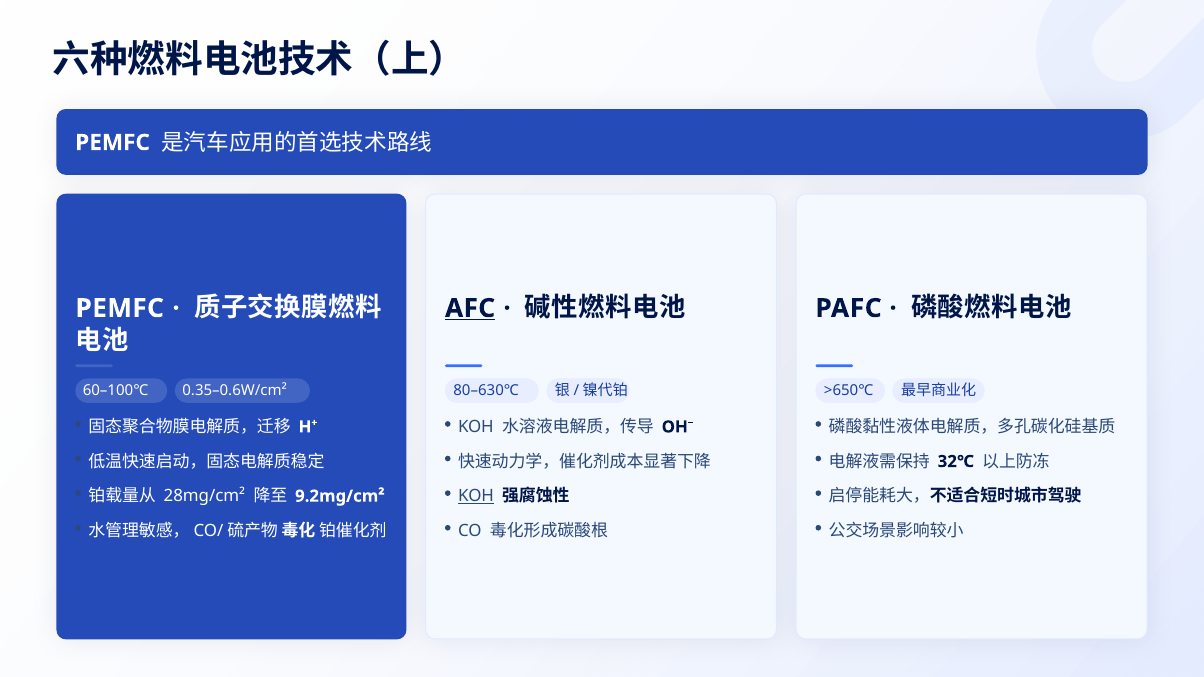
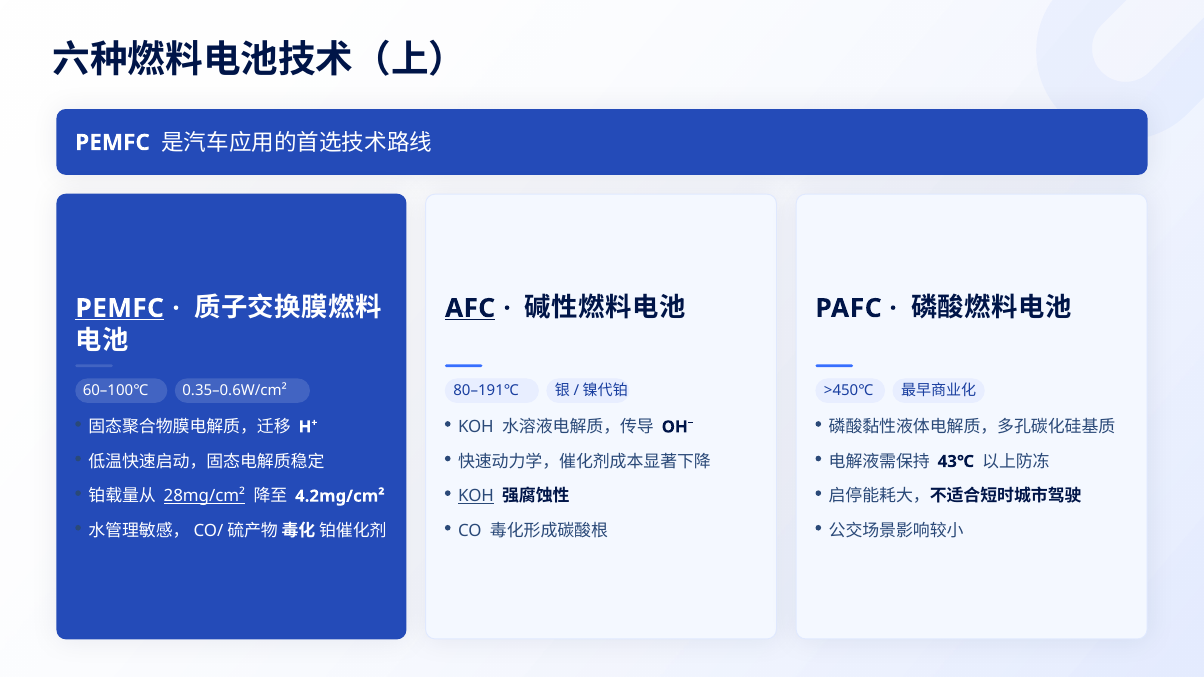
PEMFC at (120, 308) underline: none -> present
80–630℃: 80–630℃ -> 80–191℃
>650℃: >650℃ -> >450℃
32℃: 32℃ -> 43℃
28mg/cm² underline: none -> present
9.2mg/cm²: 9.2mg/cm² -> 4.2mg/cm²
